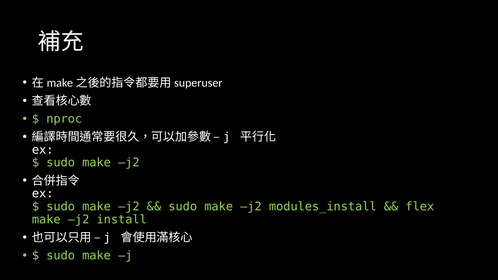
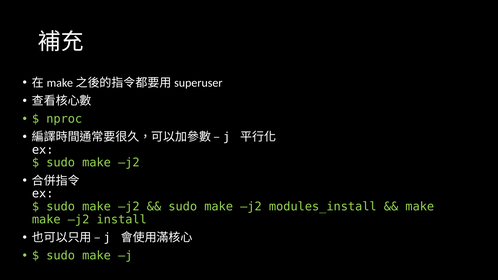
flex at (420, 207): flex -> make
